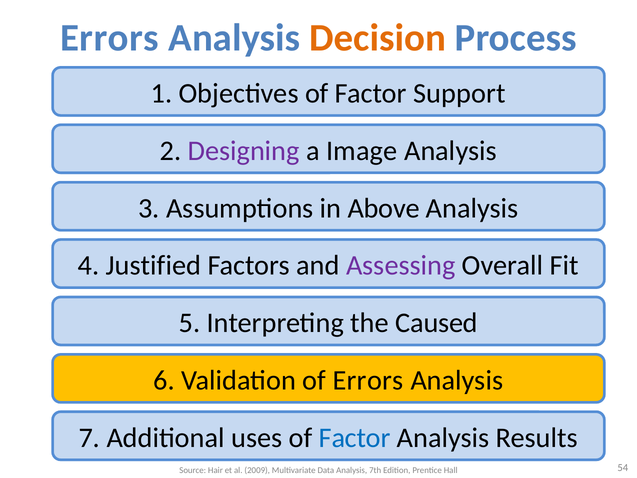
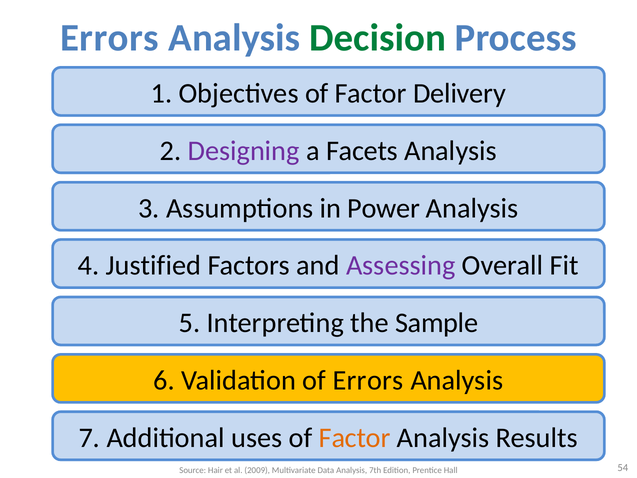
Decision colour: orange -> green
Support: Support -> Delivery
Image: Image -> Facets
Above: Above -> Power
Caused: Caused -> Sample
Factor at (355, 438) colour: blue -> orange
